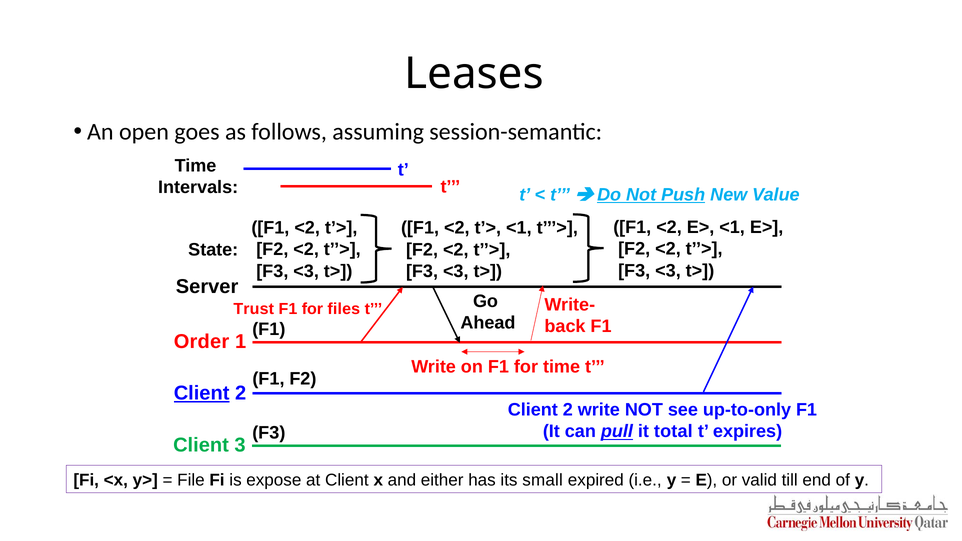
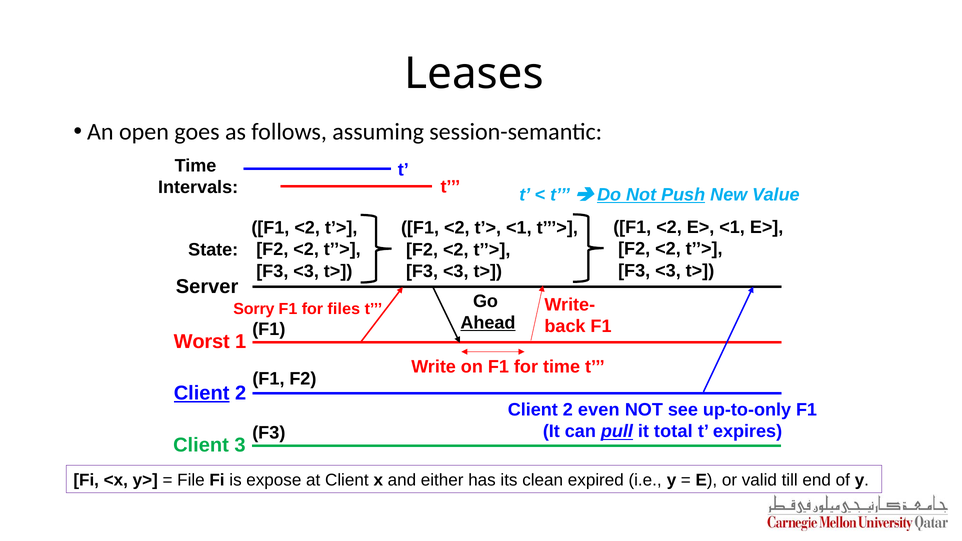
Trust: Trust -> Sorry
Ahead underline: none -> present
Order: Order -> Worst
2 write: write -> even
small: small -> clean
